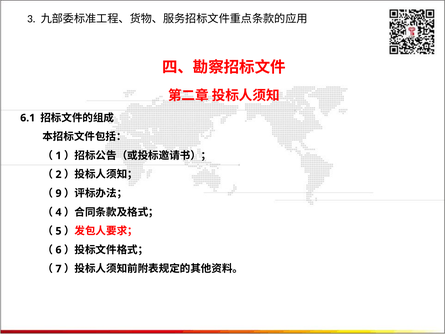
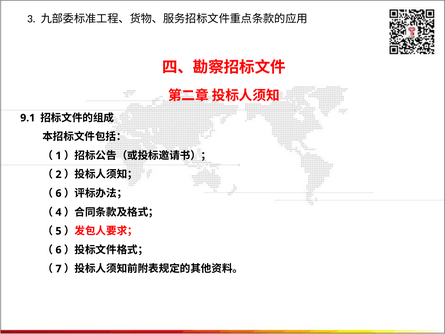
6.1: 6.1 -> 9.1
9 at (59, 193): 9 -> 6
